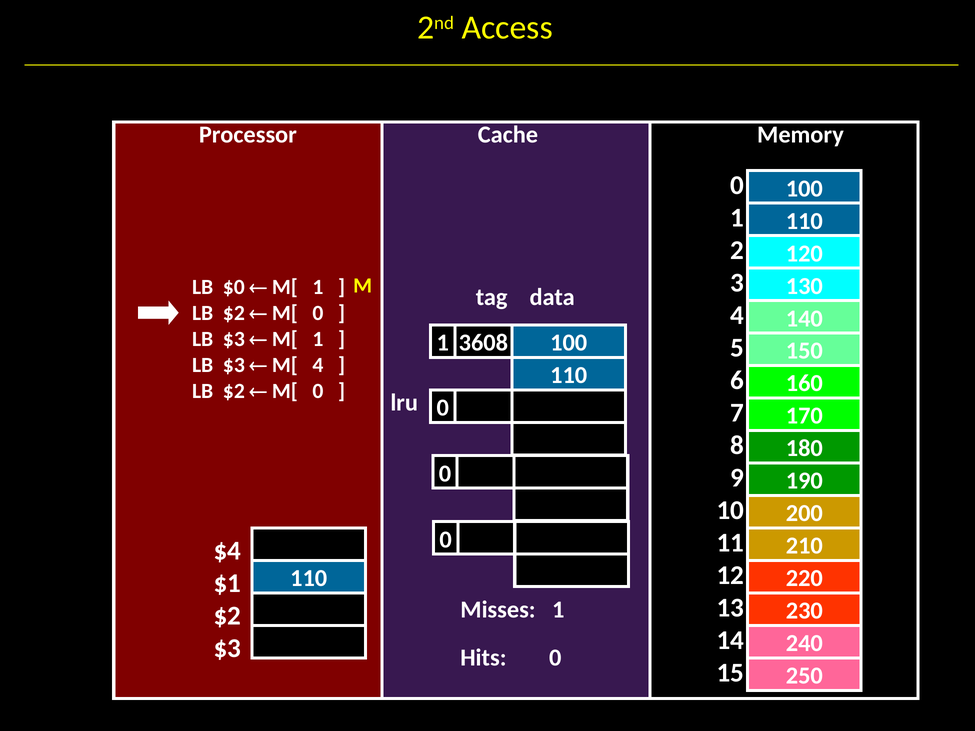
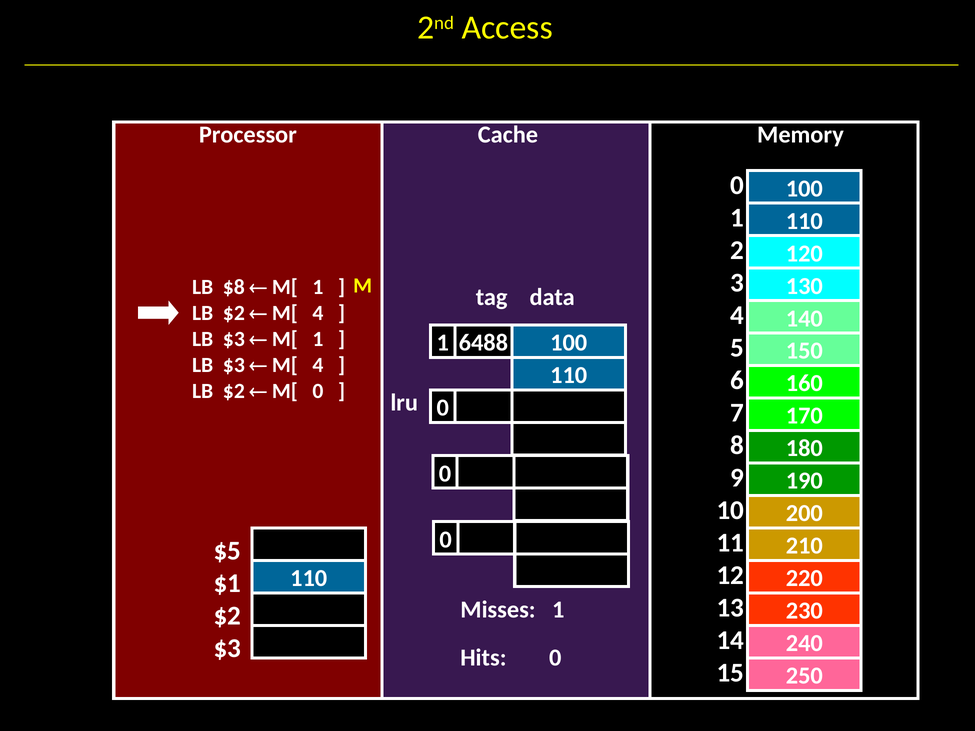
$0: $0 -> $8
0 at (318, 313): 0 -> 4
3608: 3608 -> 6488
$4: $4 -> $5
